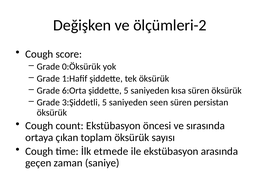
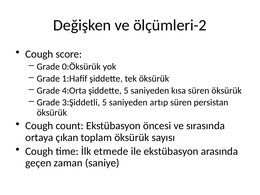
6:Orta: 6:Orta -> 4:Orta
seen: seen -> artıp
